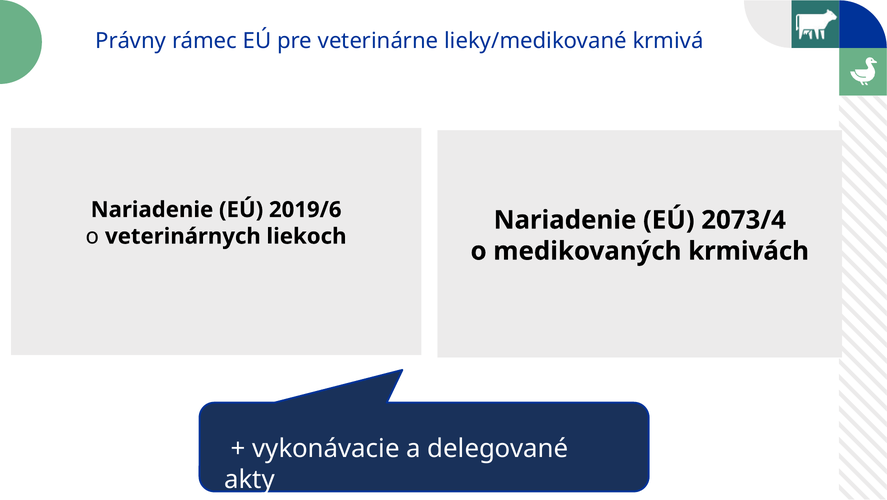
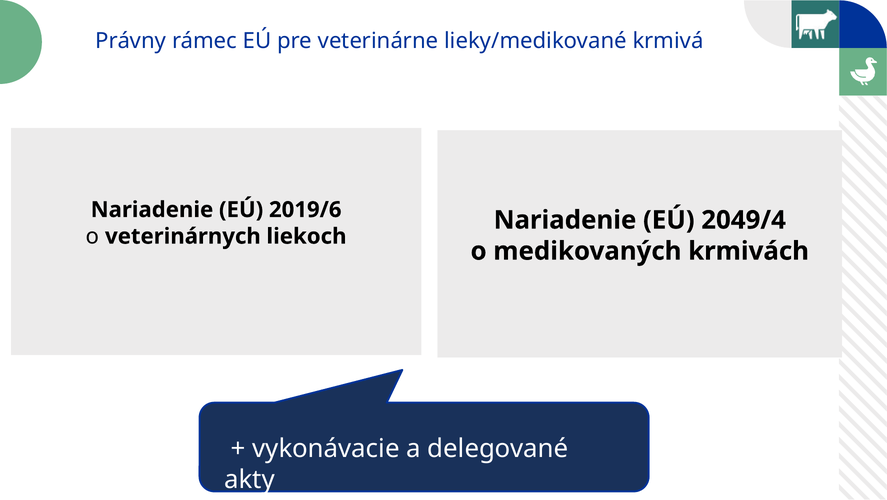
2073/4: 2073/4 -> 2049/4
